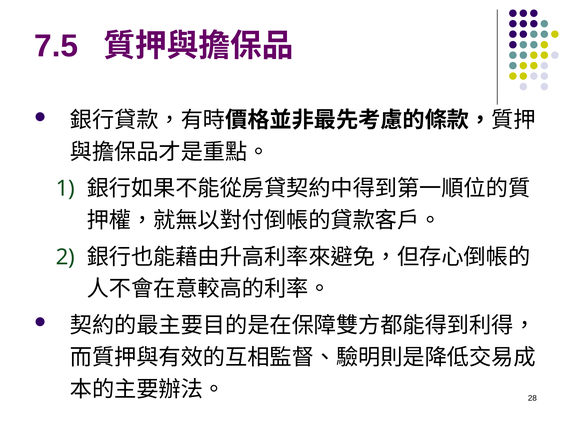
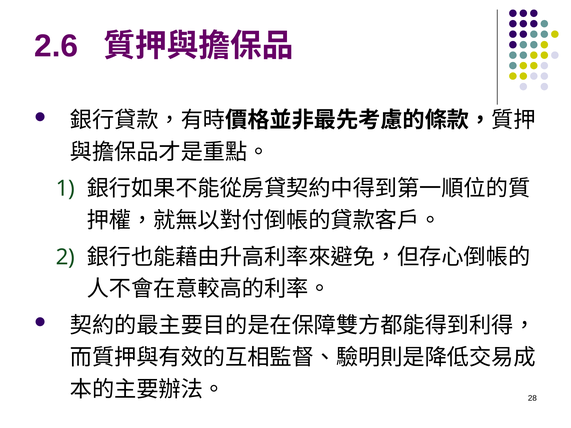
7.5: 7.5 -> 2.6
